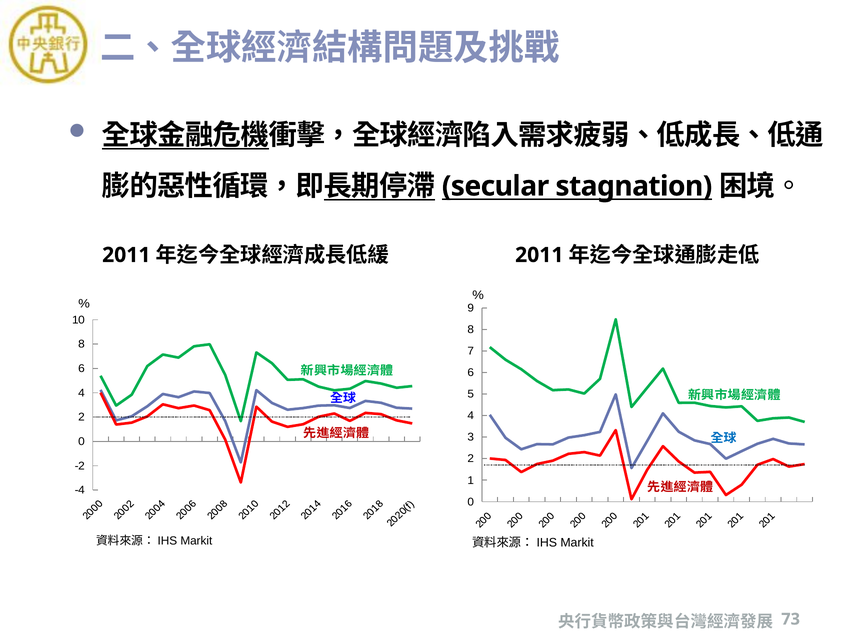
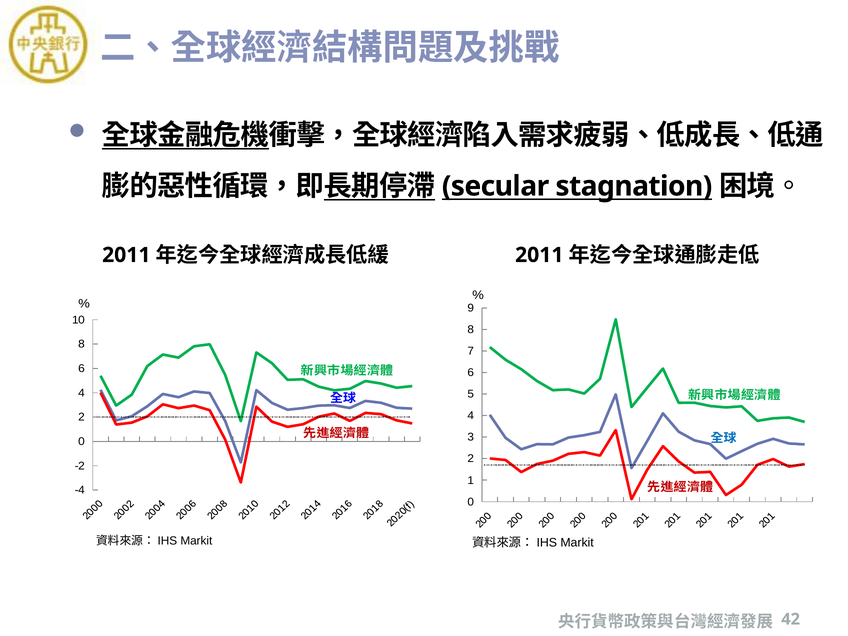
73: 73 -> 42
